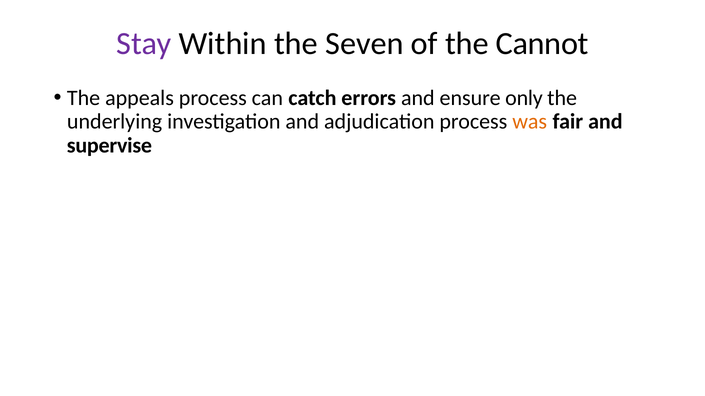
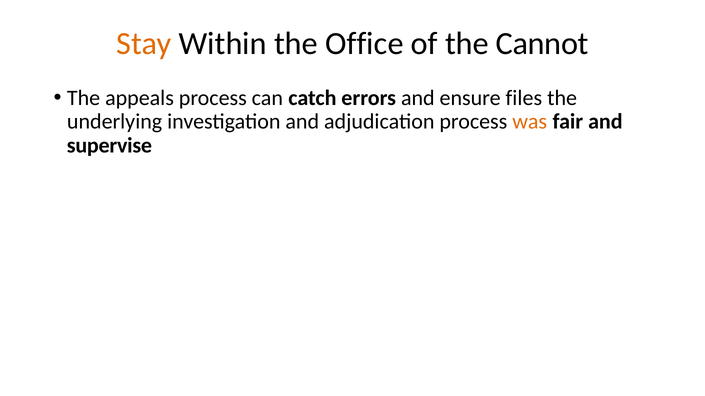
Stay colour: purple -> orange
Seven: Seven -> Office
only: only -> files
